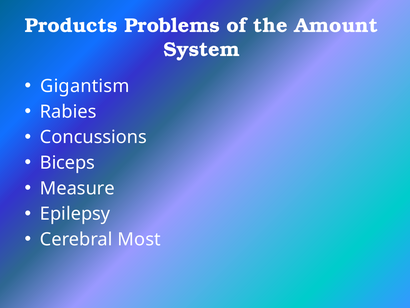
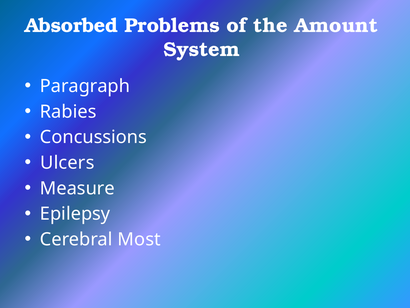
Products: Products -> Absorbed
Gigantism: Gigantism -> Paragraph
Biceps: Biceps -> Ulcers
